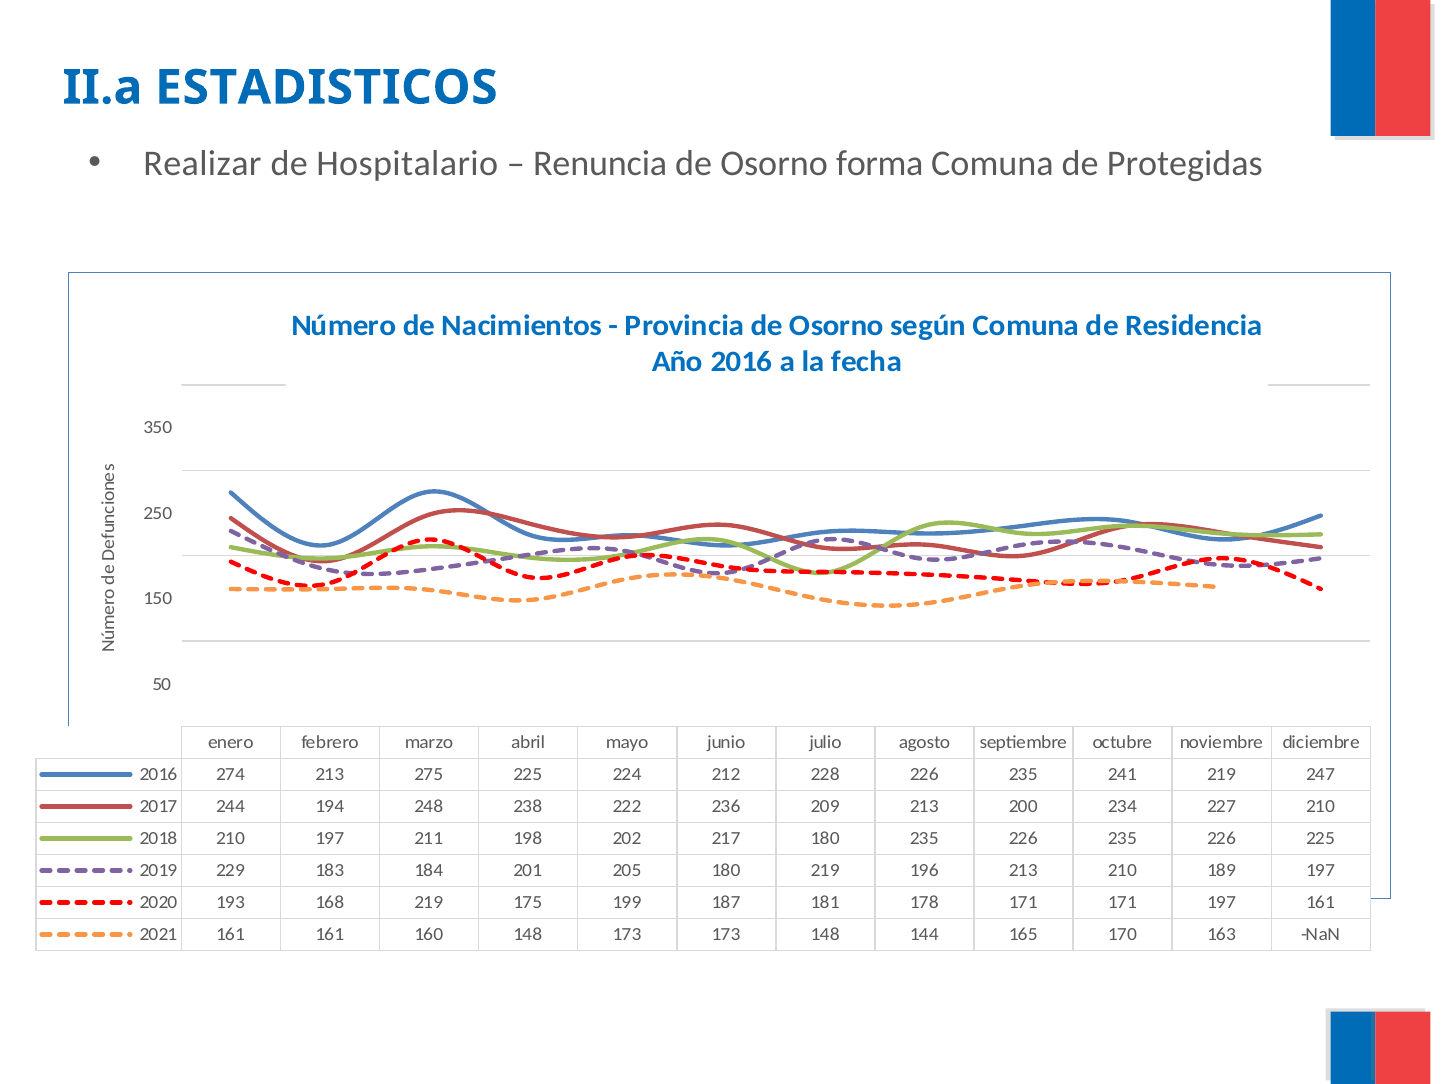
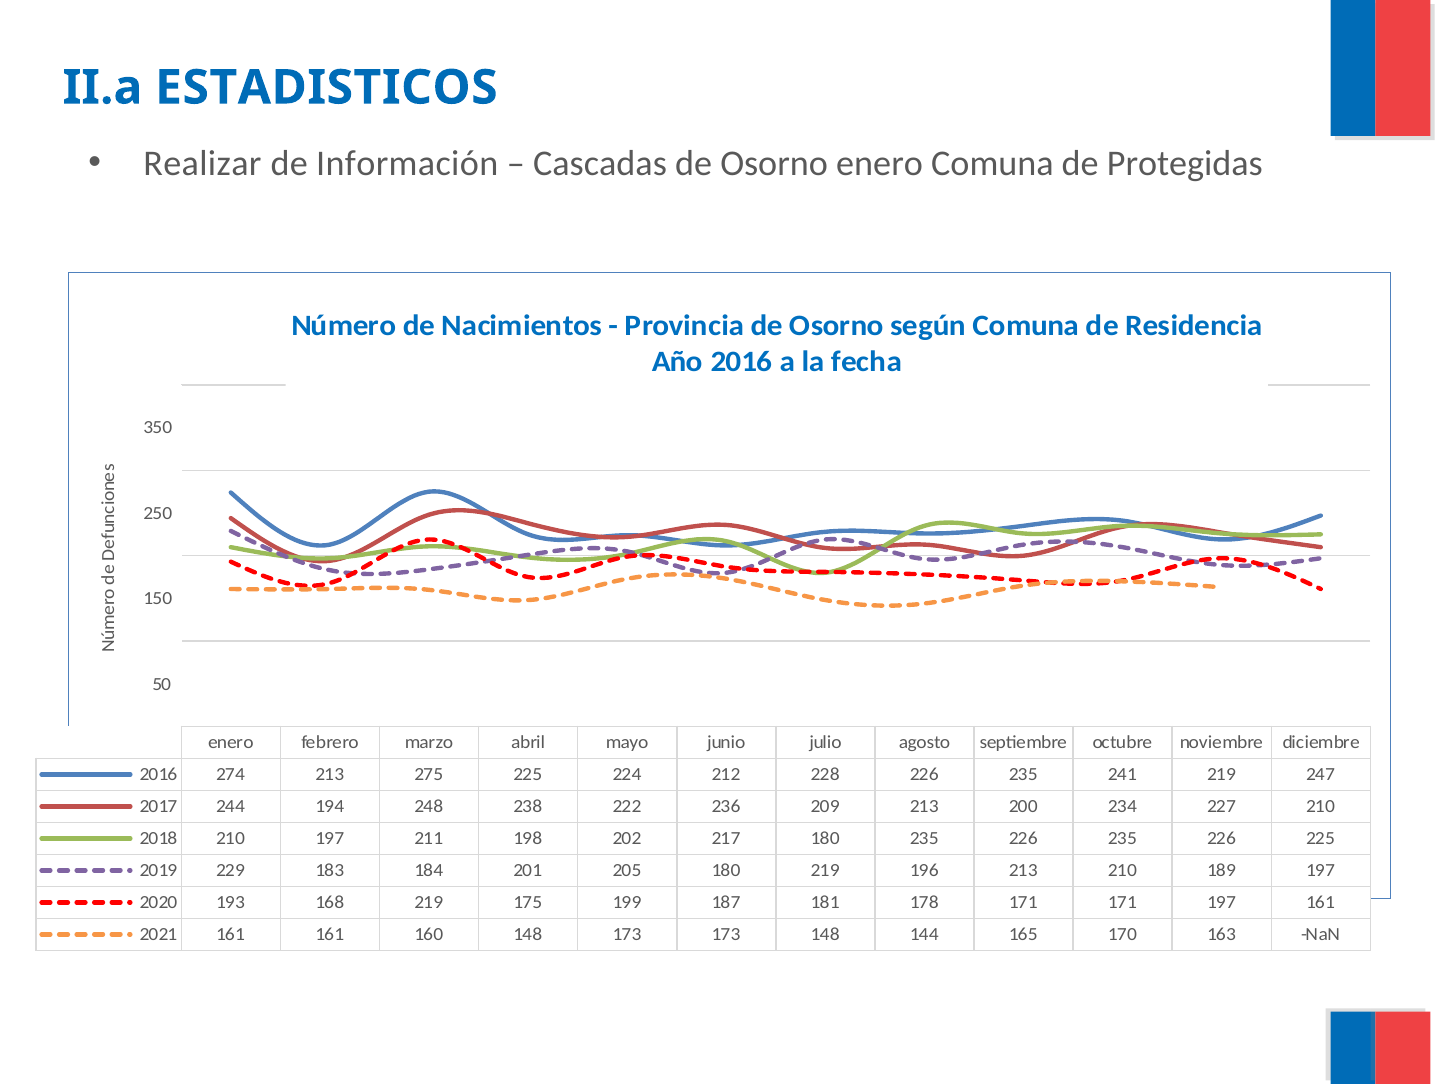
Hospitalario: Hospitalario -> Información
Renuncia: Renuncia -> Cascadas
Osorno forma: forma -> enero
